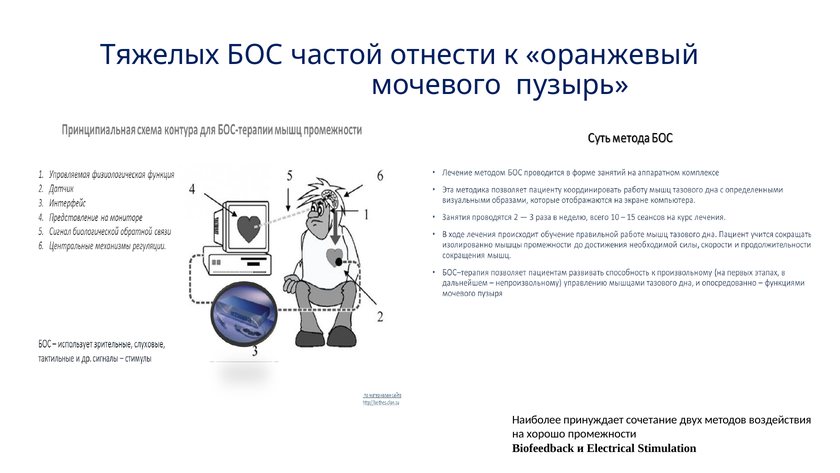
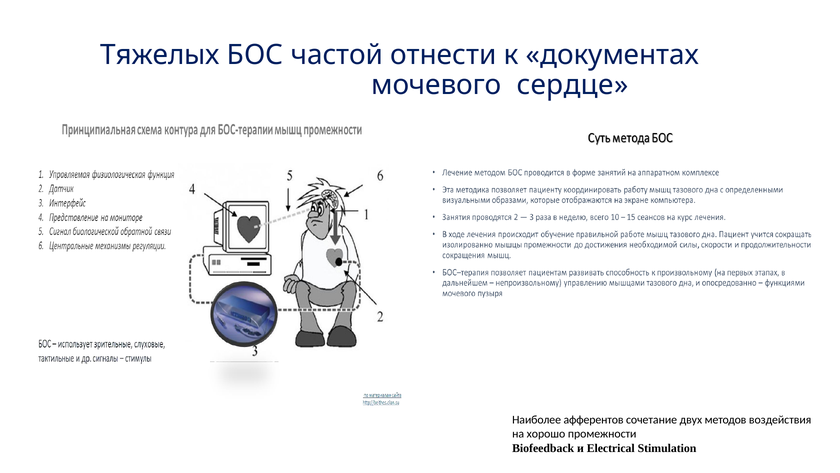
оранжевый: оранжевый -> документах
пузырь: пузырь -> сердце
принуждает: принуждает -> афферентов
